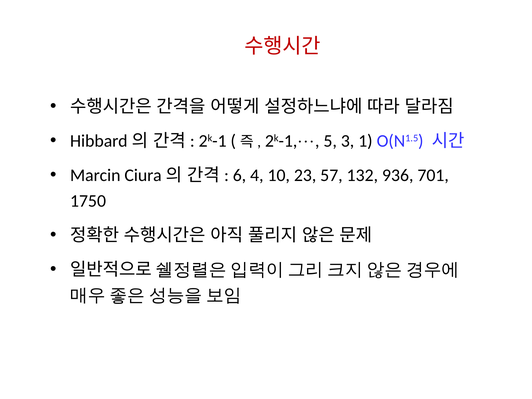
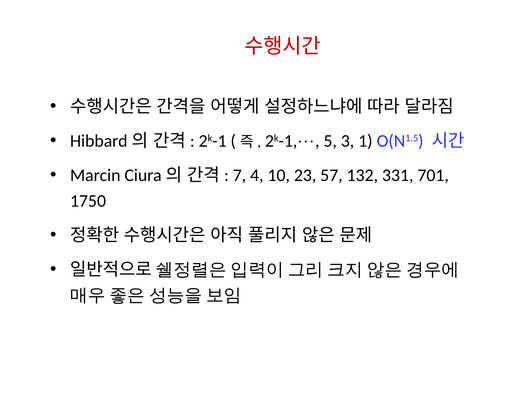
6: 6 -> 7
936: 936 -> 331
